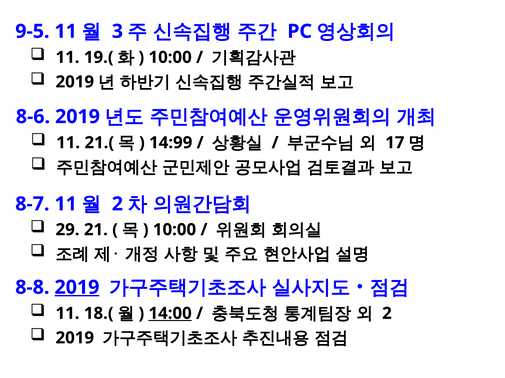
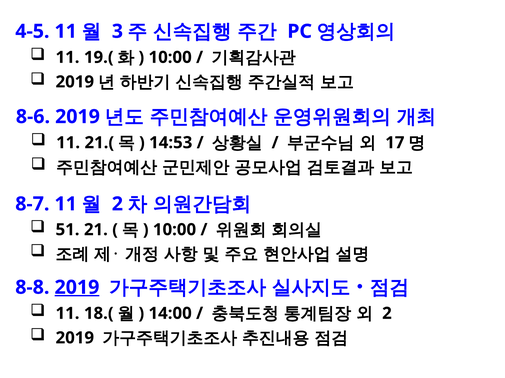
9-5: 9-5 -> 4-5
14:99: 14:99 -> 14:53
29: 29 -> 51
14:00 underline: present -> none
